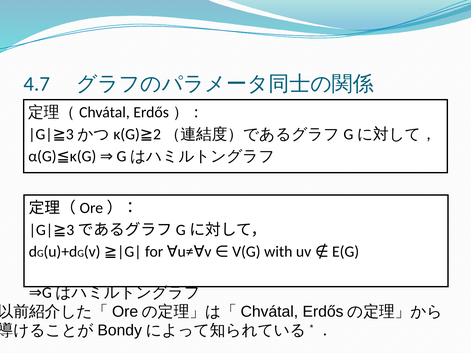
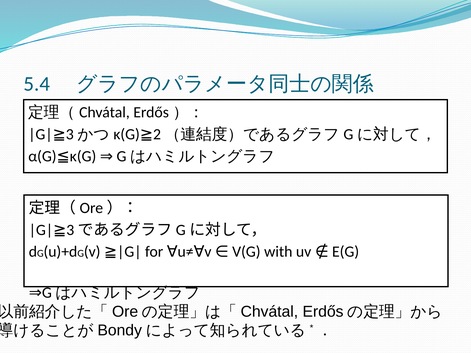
4.7: 4.7 -> 5.4
